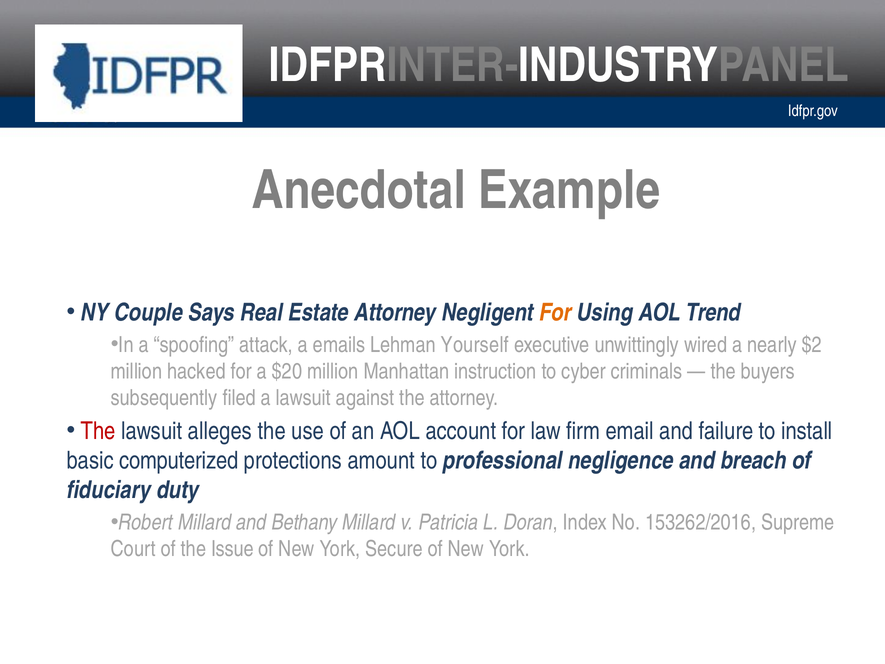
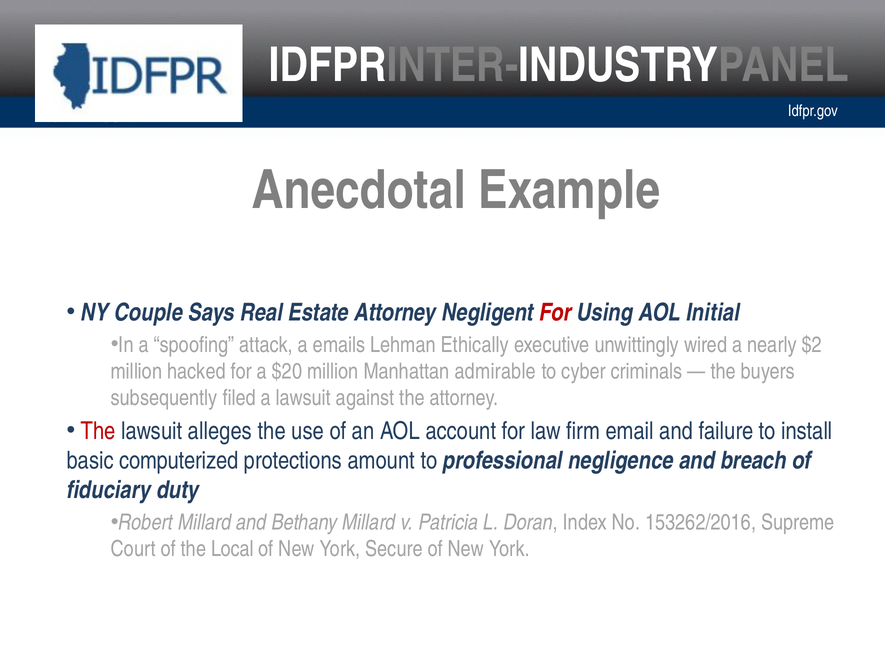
For at (555, 312) colour: orange -> red
Trend: Trend -> Initial
Yourself: Yourself -> Ethically
instruction: instruction -> admirable
Issue: Issue -> Local
